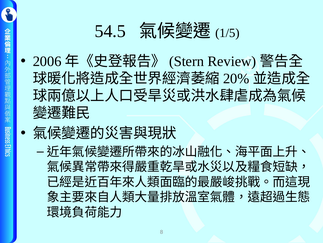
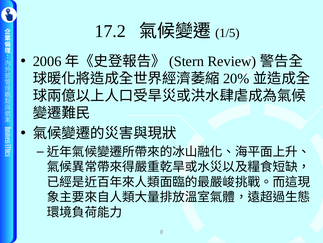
54.5: 54.5 -> 17.2
